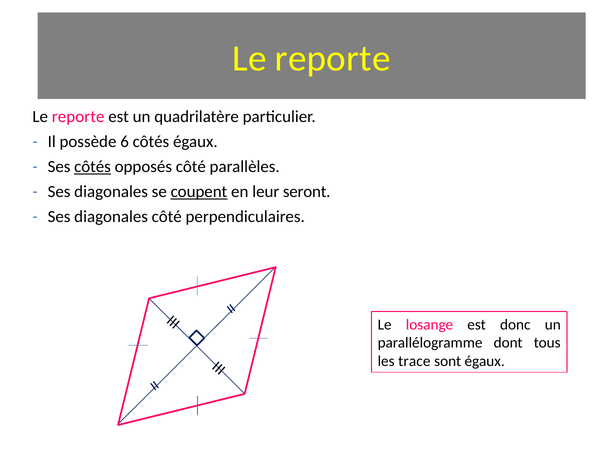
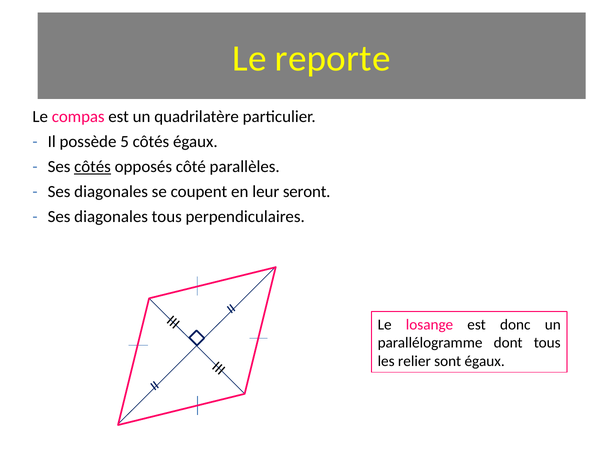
reporte at (78, 116): reporte -> compas
6: 6 -> 5
coupent underline: present -> none
diagonales côté: côté -> tous
trace: trace -> relier
